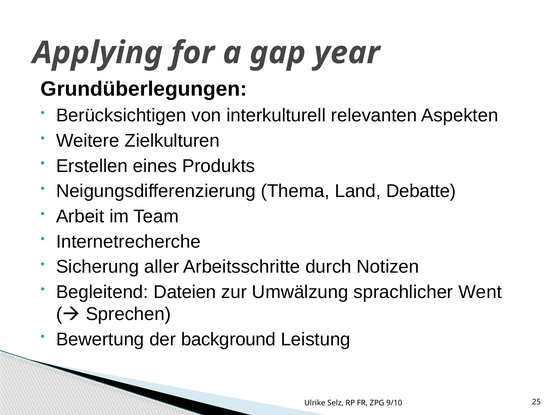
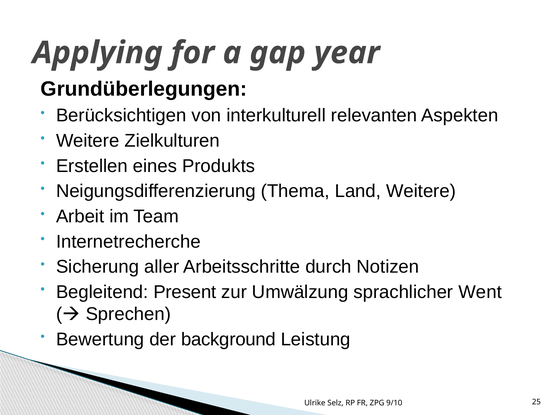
Land Debatte: Debatte -> Weitere
Dateien: Dateien -> Present
